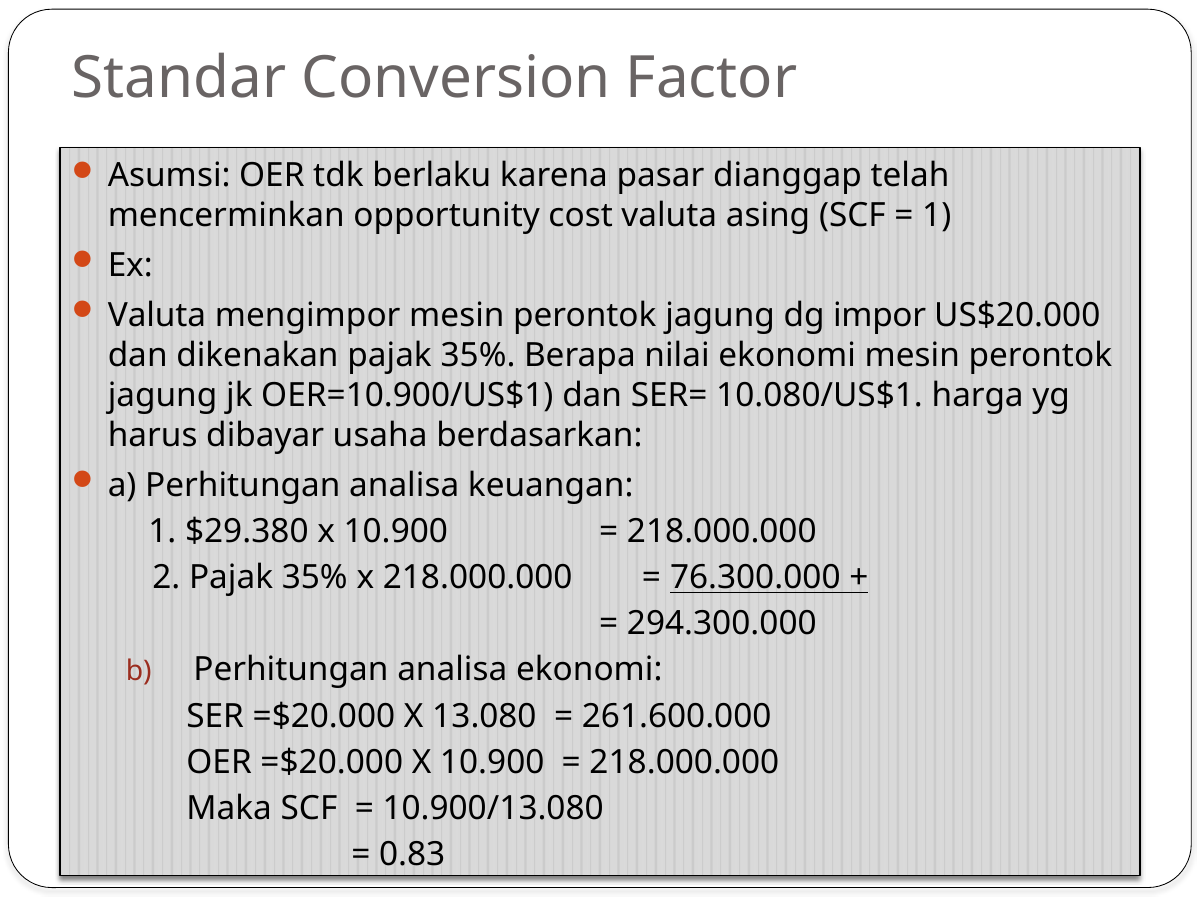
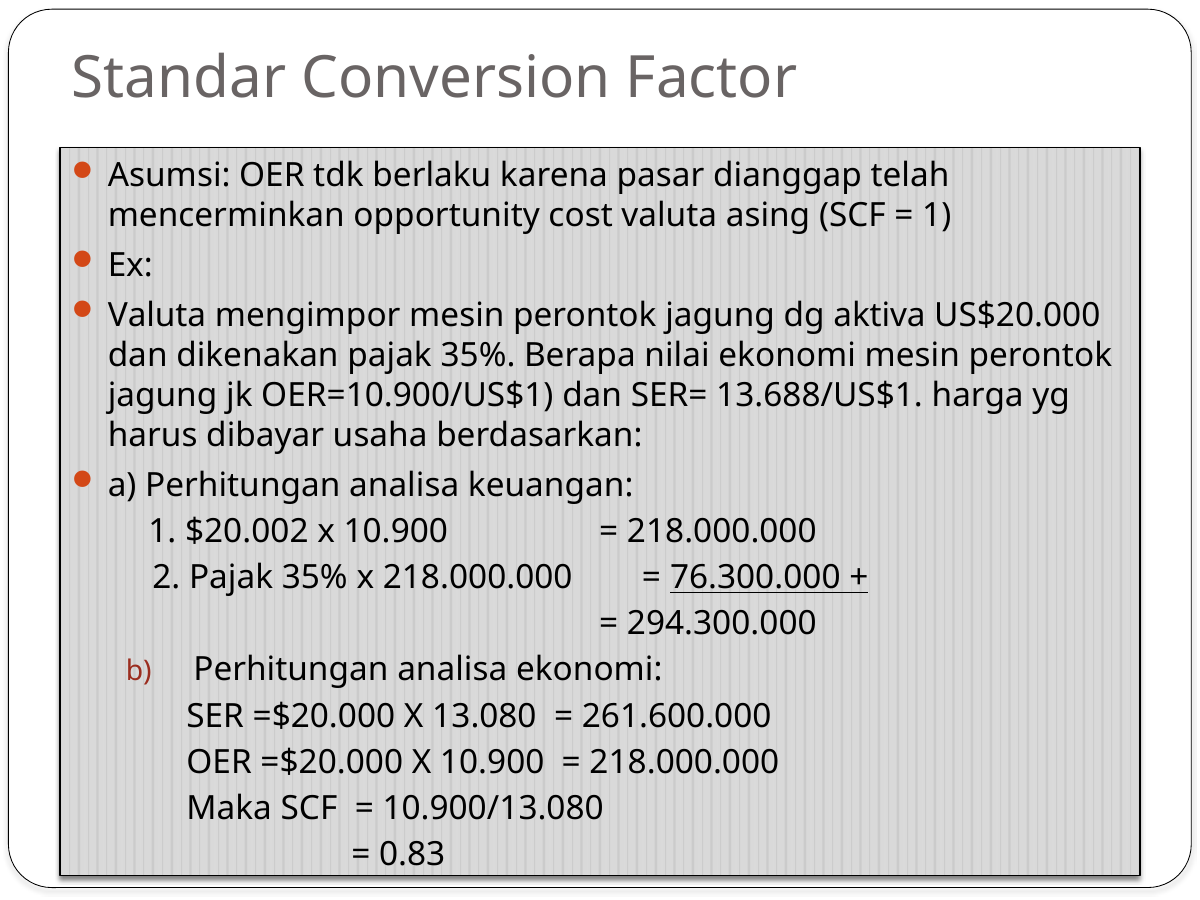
impor: impor -> aktiva
10.080/US$1: 10.080/US$1 -> 13.688/US$1
$29.380: $29.380 -> $20.002
